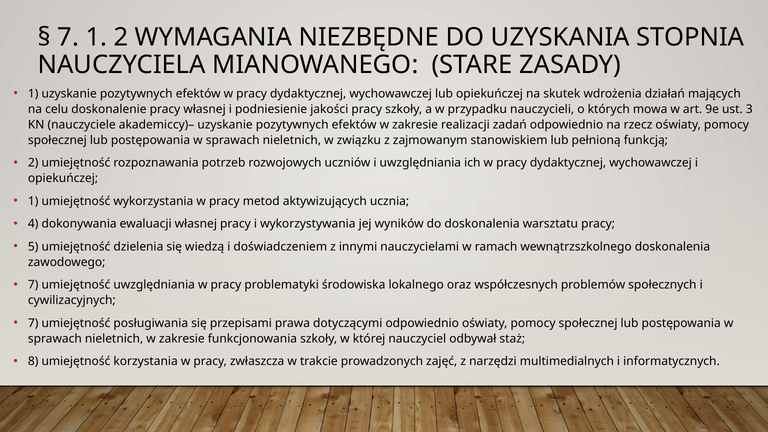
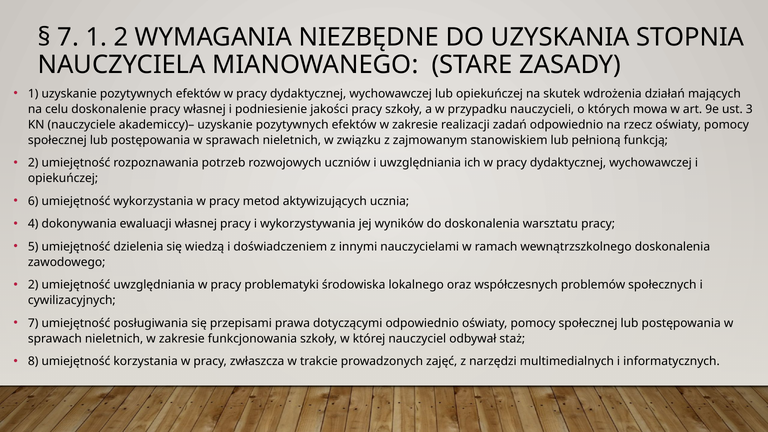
1 at (33, 201): 1 -> 6
7 at (33, 285): 7 -> 2
